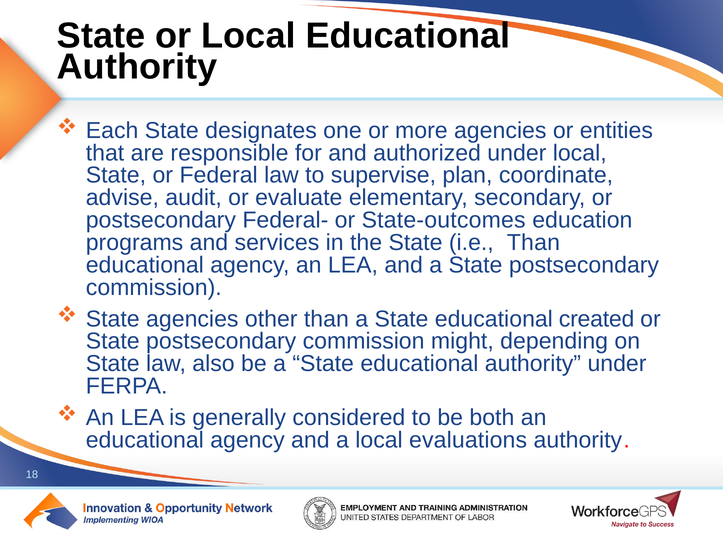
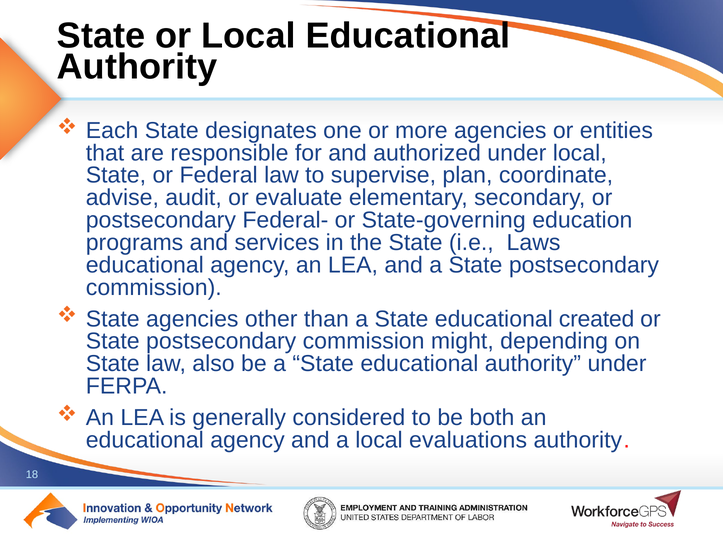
State-outcomes: State-outcomes -> State-governing
i.e Than: Than -> Laws
